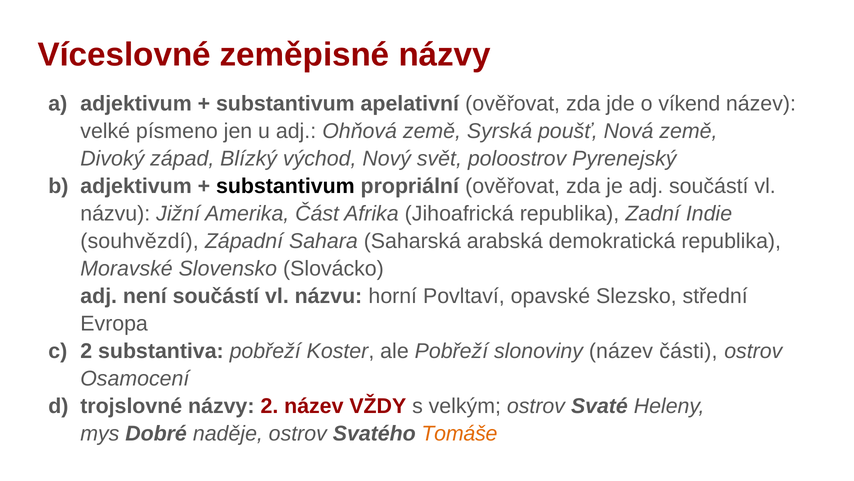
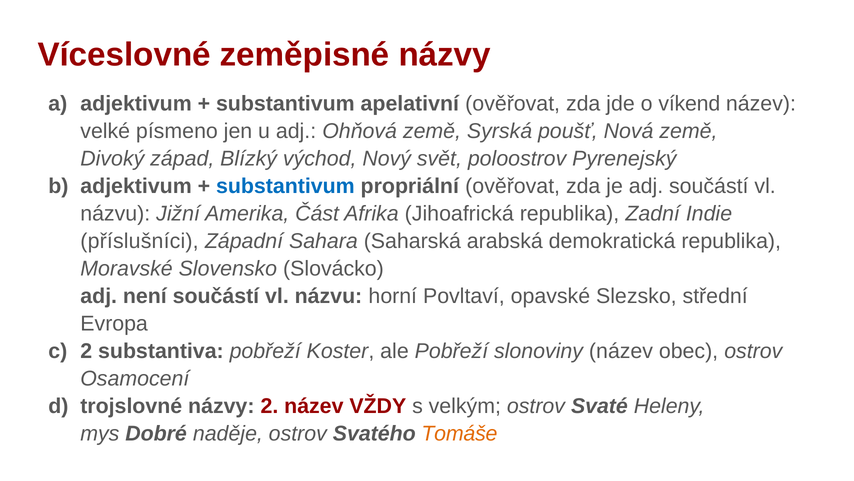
substantivum at (285, 186) colour: black -> blue
souhvězdí: souhvězdí -> příslušníci
části: části -> obec
